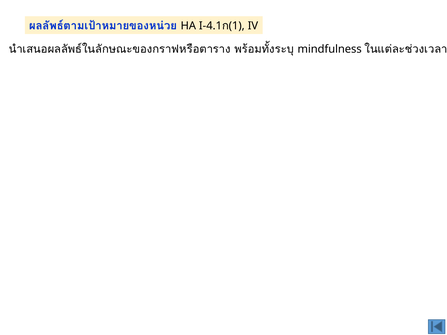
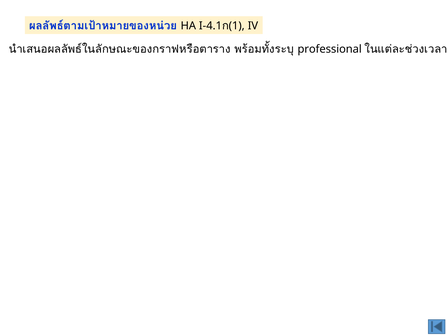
mindfulness: mindfulness -> professional
